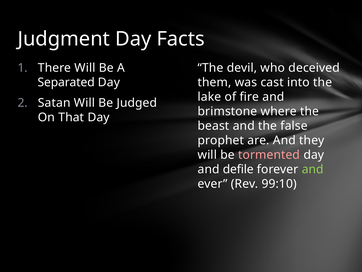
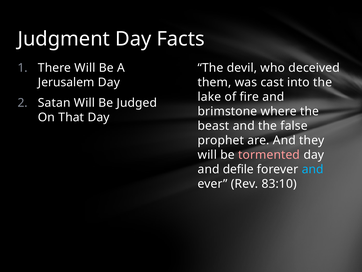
Separated: Separated -> Jerusalem
and at (313, 169) colour: light green -> light blue
99:10: 99:10 -> 83:10
